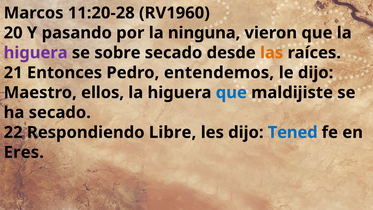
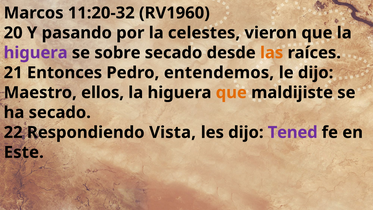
11:20-28: 11:20-28 -> 11:20-32
ninguna: ninguna -> celestes
que at (231, 93) colour: blue -> orange
Libre: Libre -> Vista
Tened colour: blue -> purple
Eres: Eres -> Este
